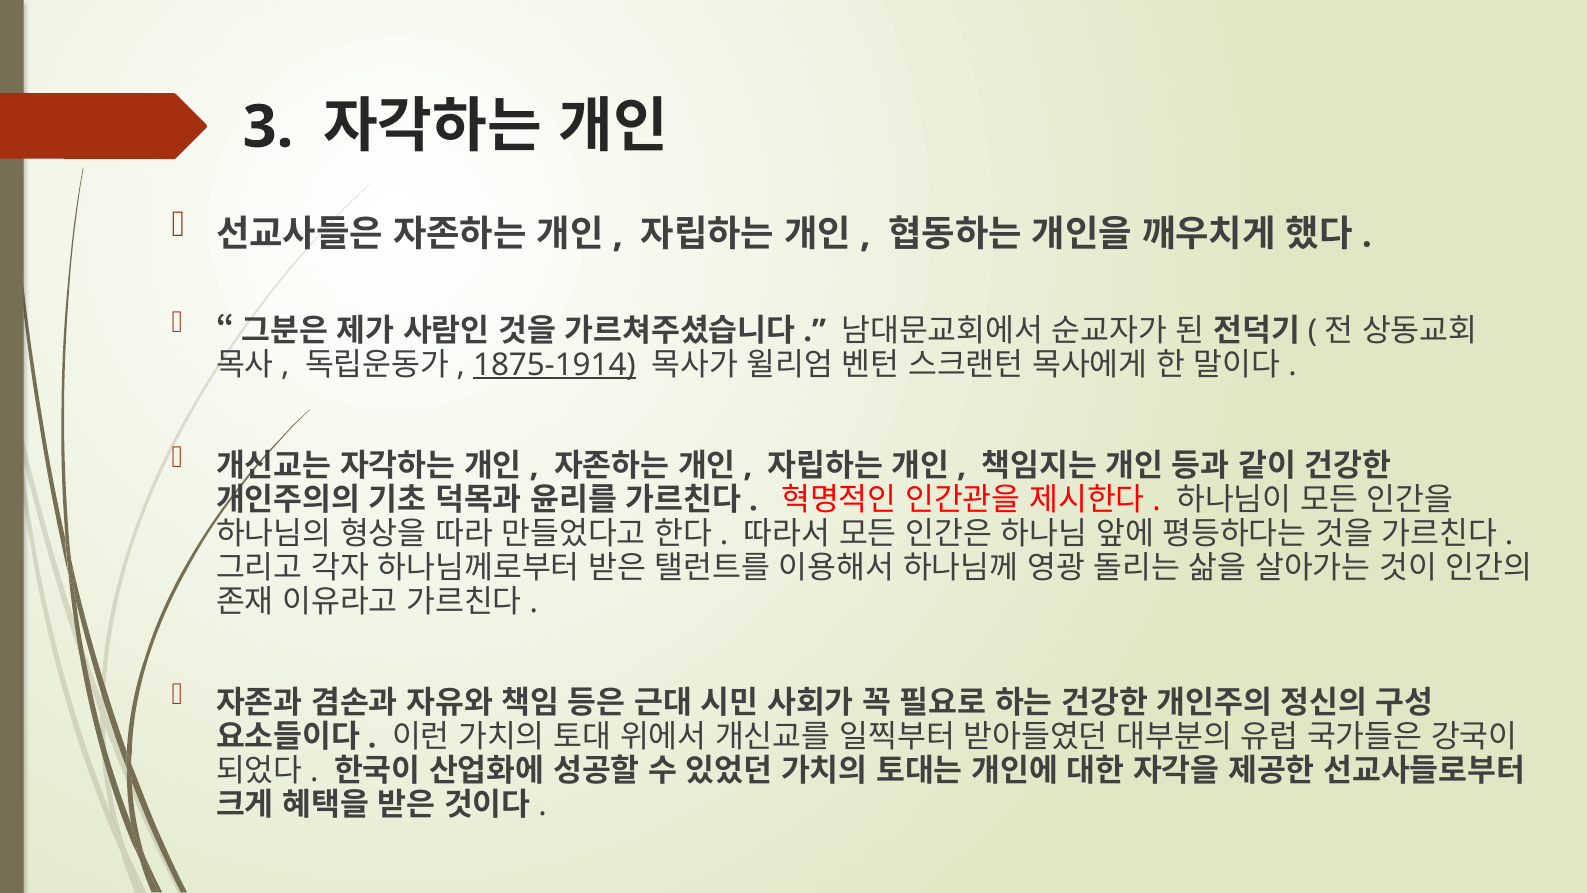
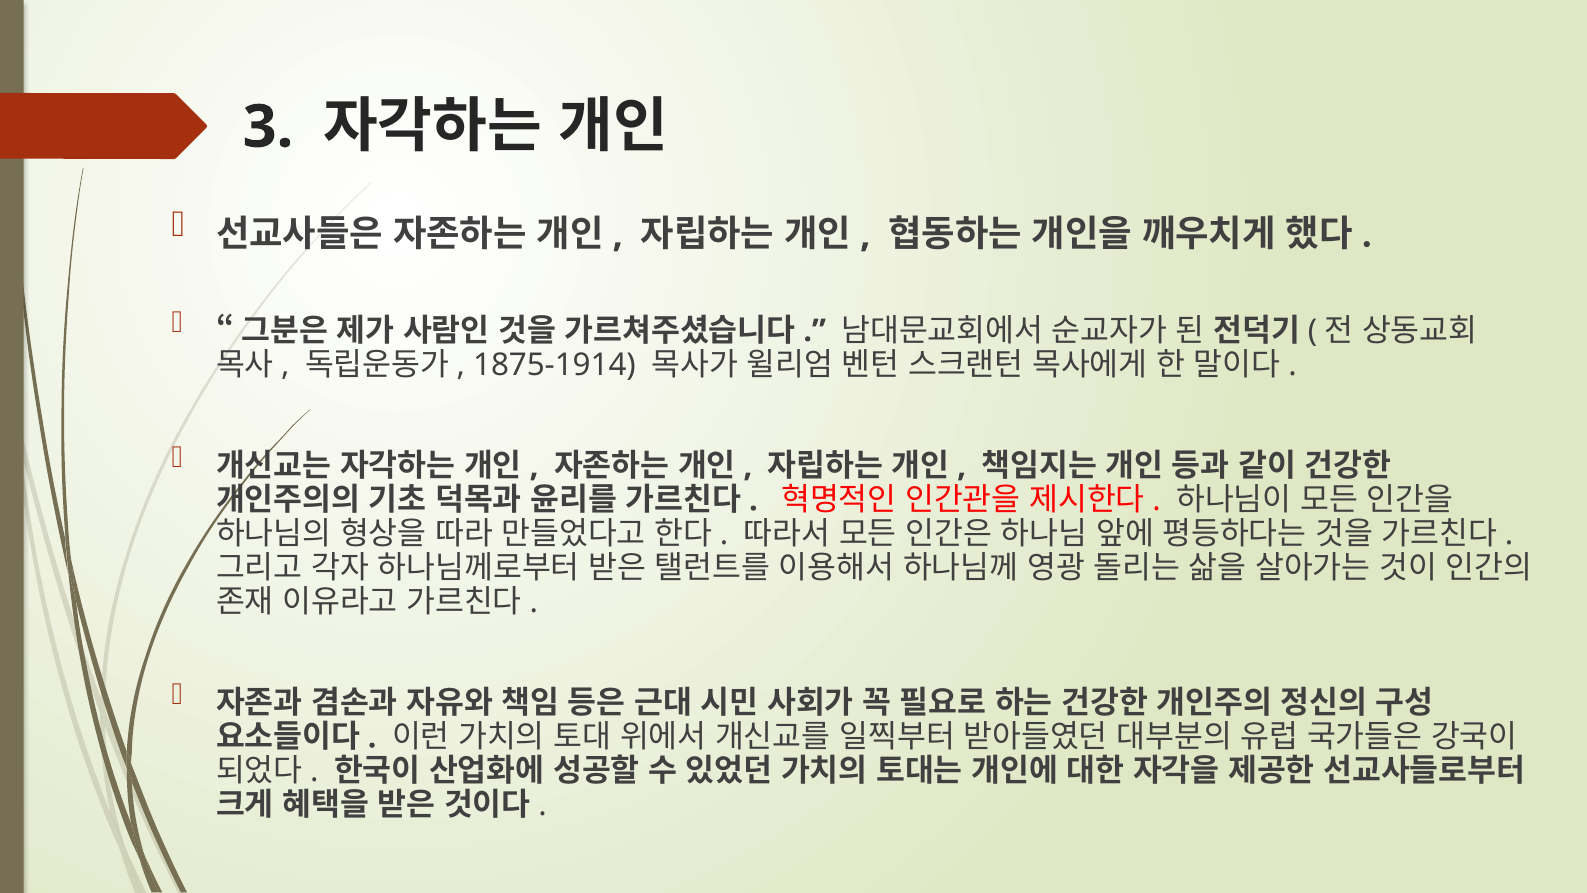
1875-1914 underline: present -> none
